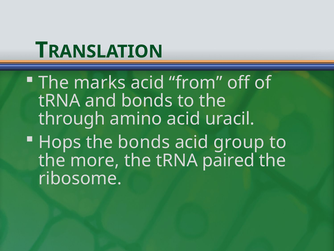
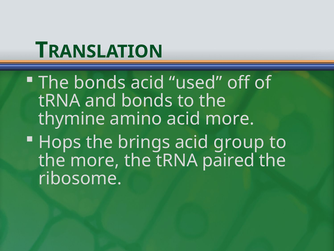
The marks: marks -> bonds
from: from -> used
through: through -> thymine
acid uracil: uracil -> more
the bonds: bonds -> brings
